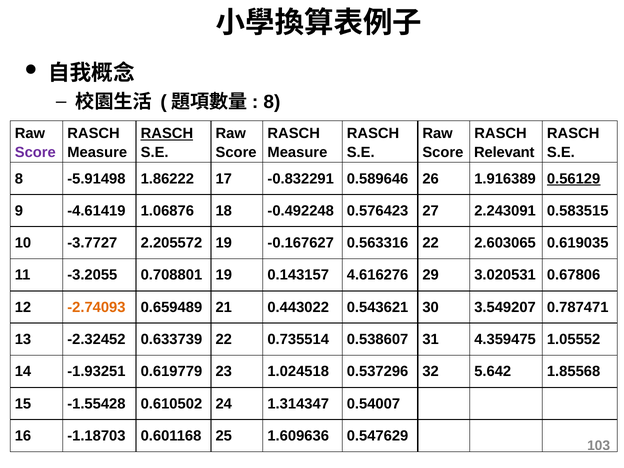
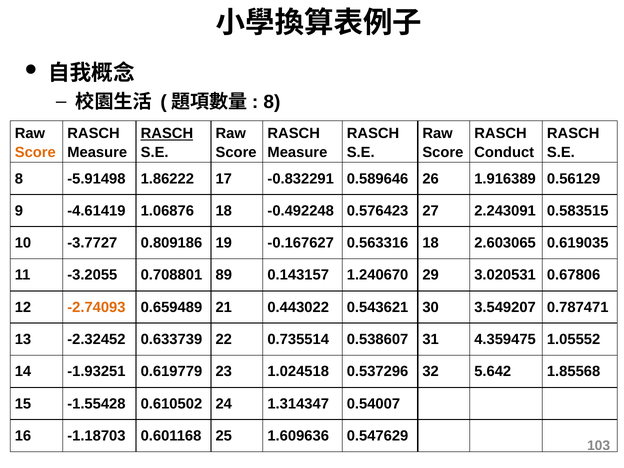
Score at (35, 152) colour: purple -> orange
Relevant: Relevant -> Conduct
0.56129 underline: present -> none
2.205572: 2.205572 -> 0.809186
0.563316 22: 22 -> 18
0.708801 19: 19 -> 89
4.616276: 4.616276 -> 1.240670
